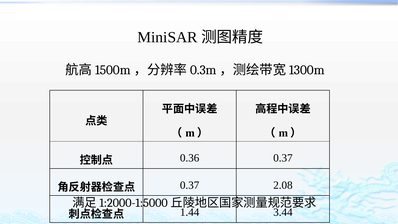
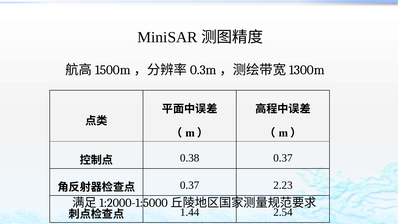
0.36: 0.36 -> 0.38
2.08: 2.08 -> 2.23
3.44: 3.44 -> 2.54
